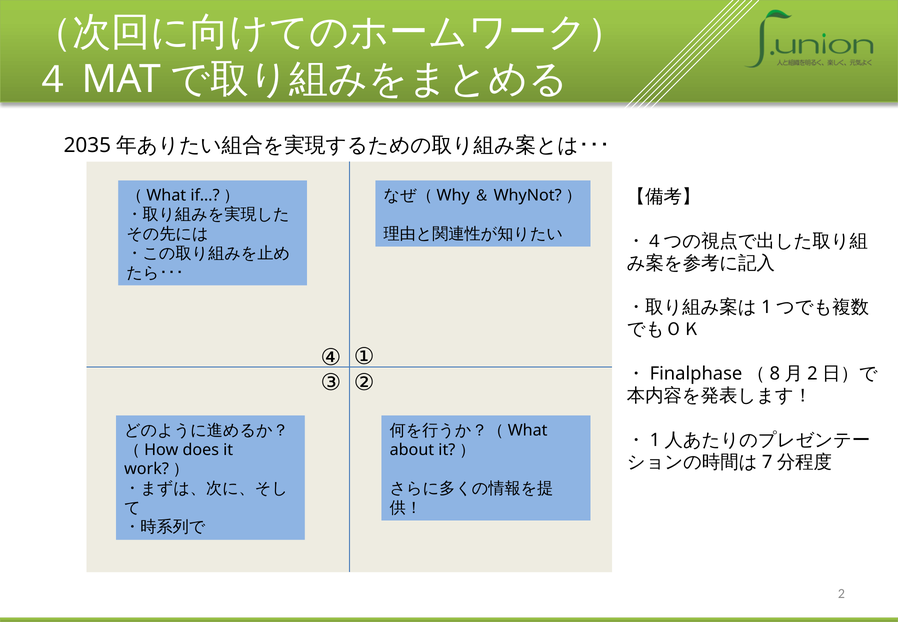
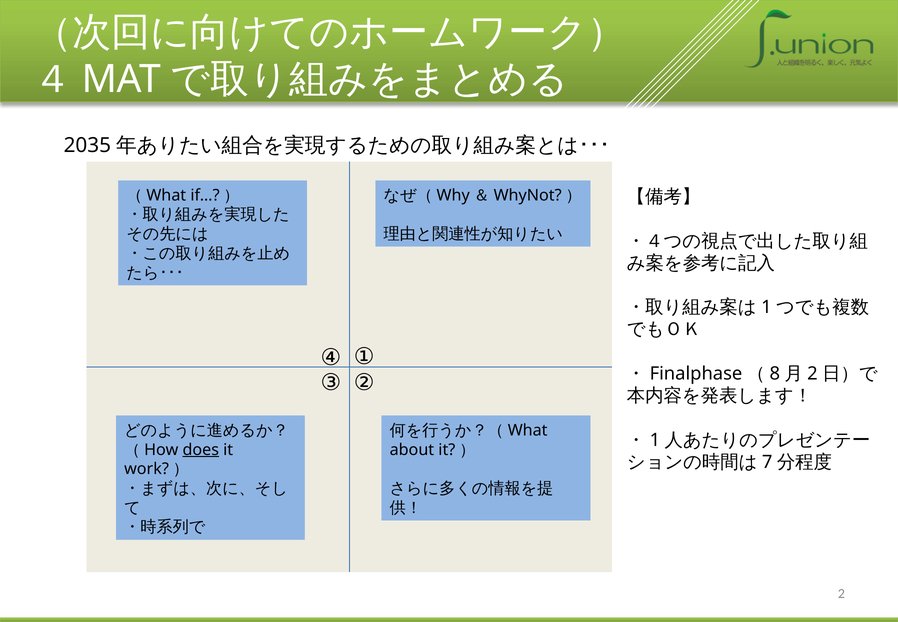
does underline: none -> present
